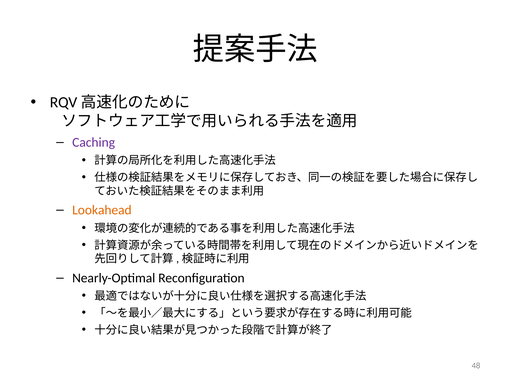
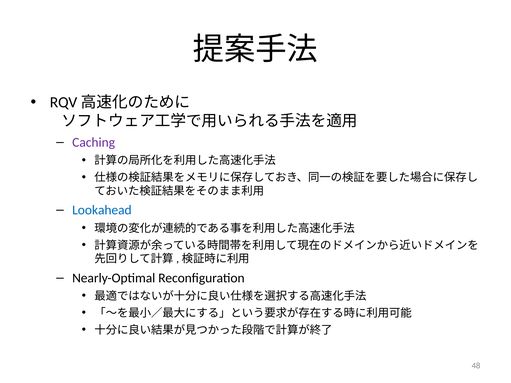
Lookahead colour: orange -> blue
